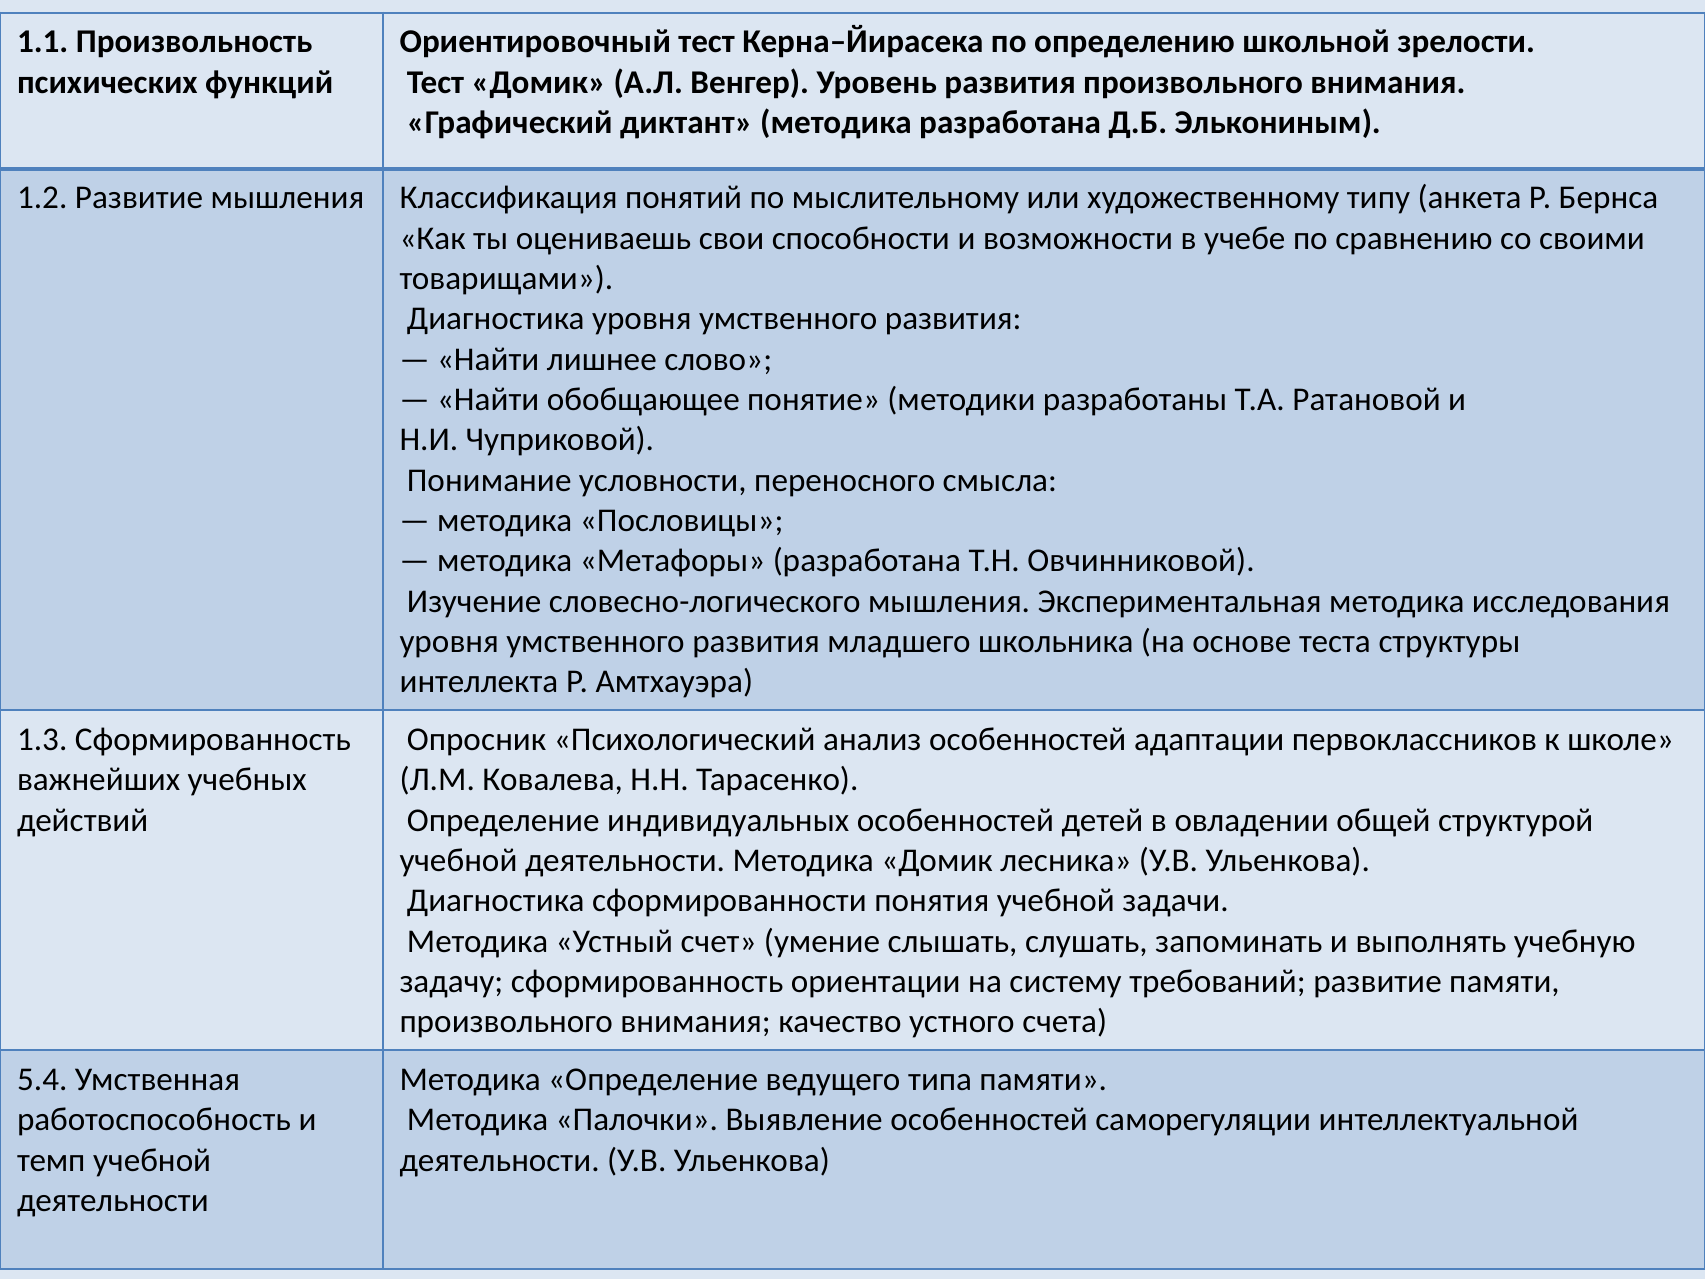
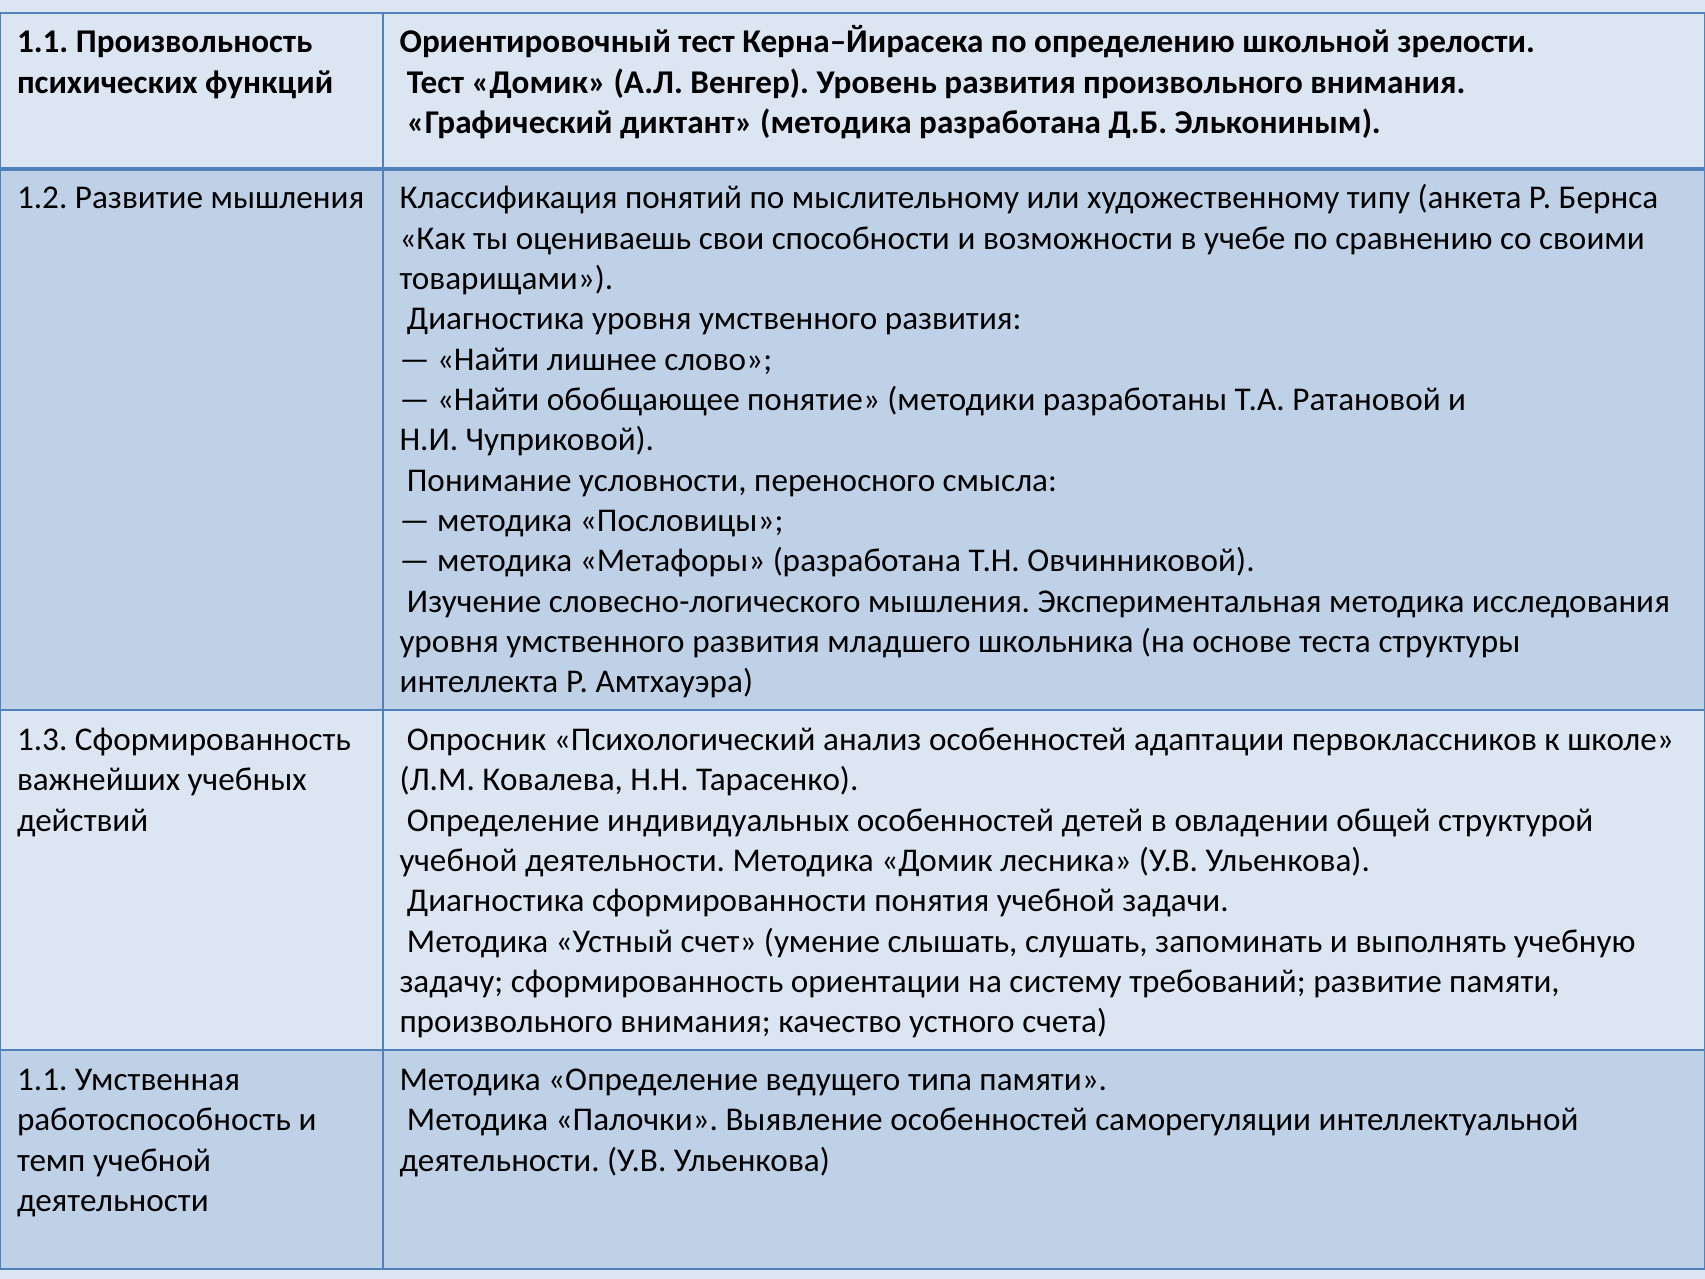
5.4 at (42, 1079): 5.4 -> 1.1
